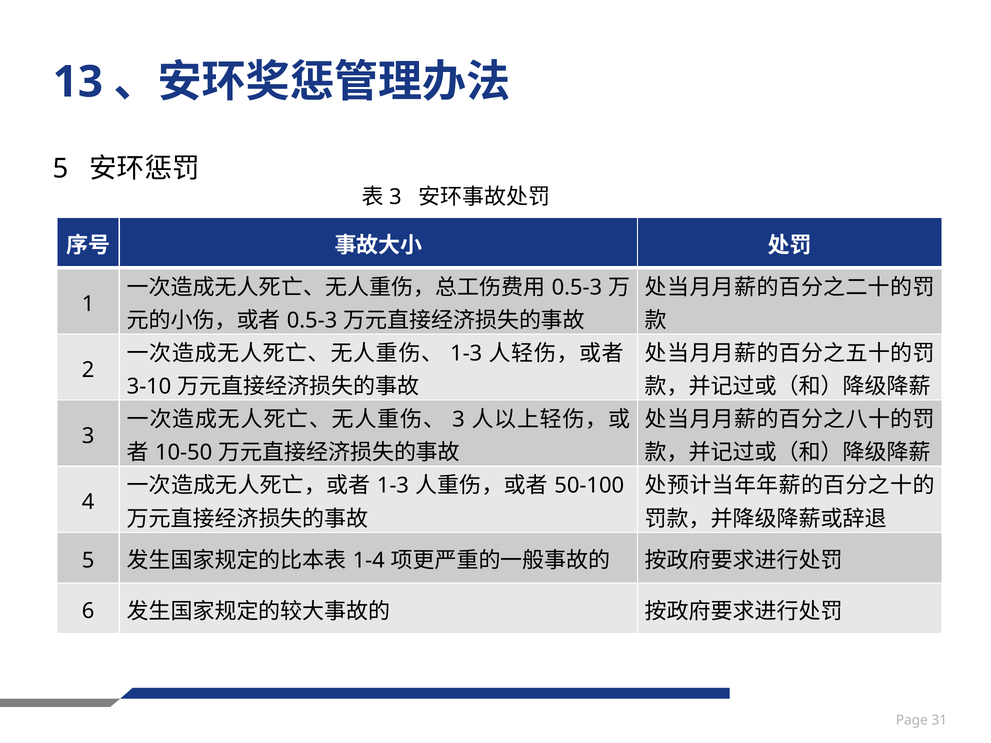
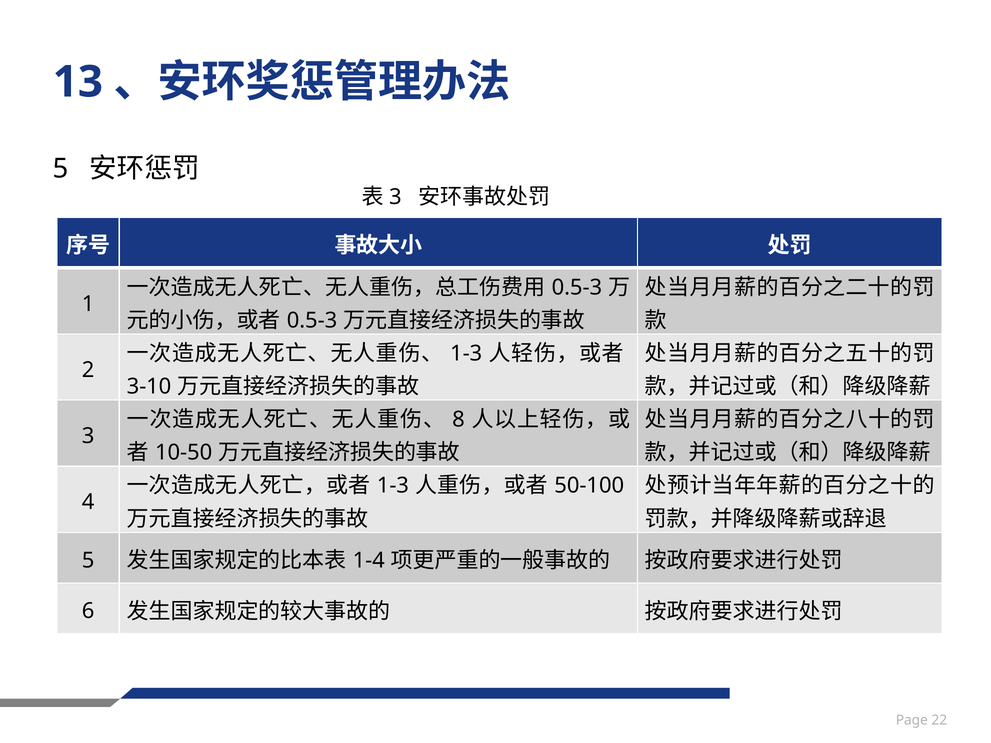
3 at (458, 420): 3 -> 8
31: 31 -> 22
